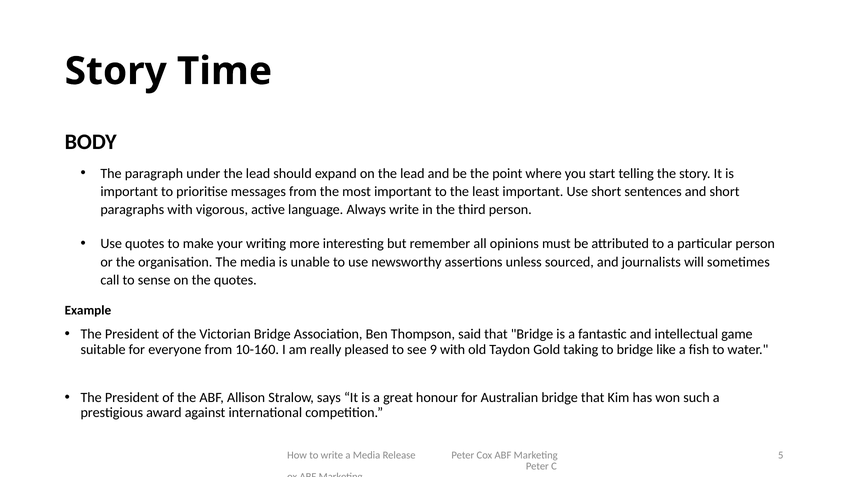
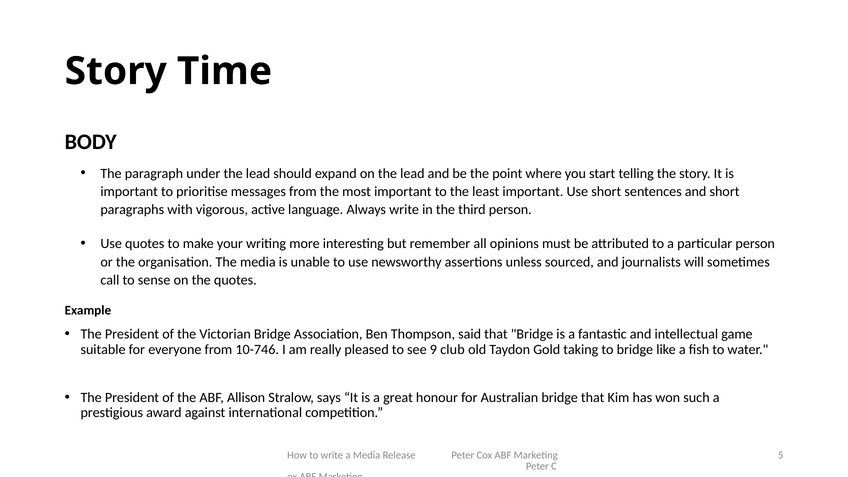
10-160: 10-160 -> 10-746
9 with: with -> club
